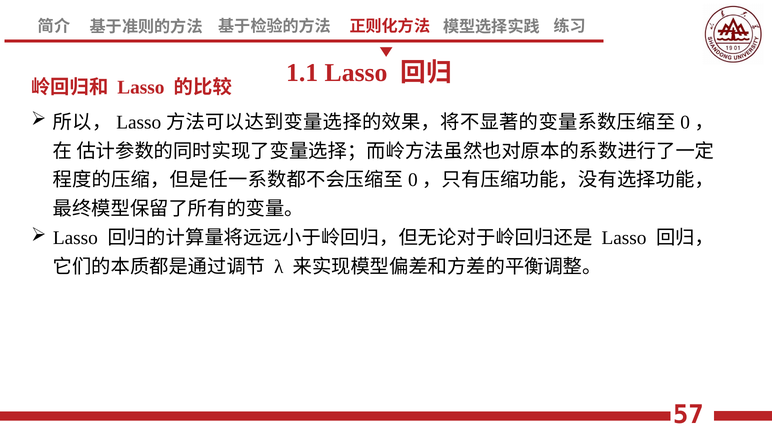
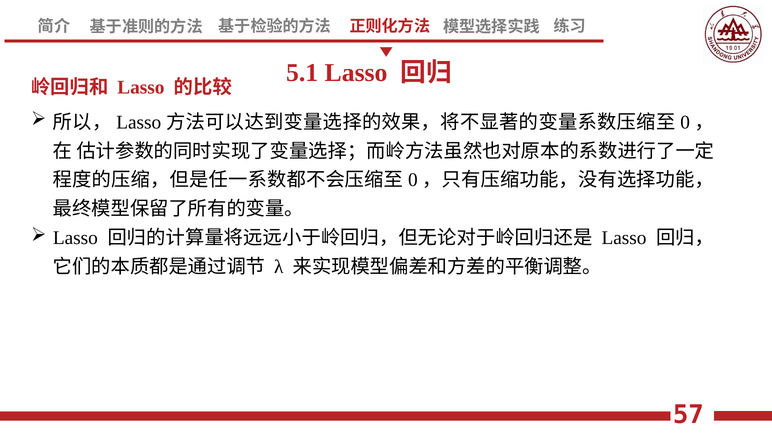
1.1: 1.1 -> 5.1
